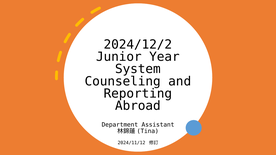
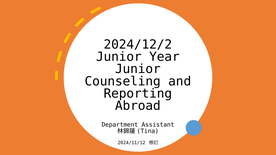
System at (138, 69): System -> Junior
